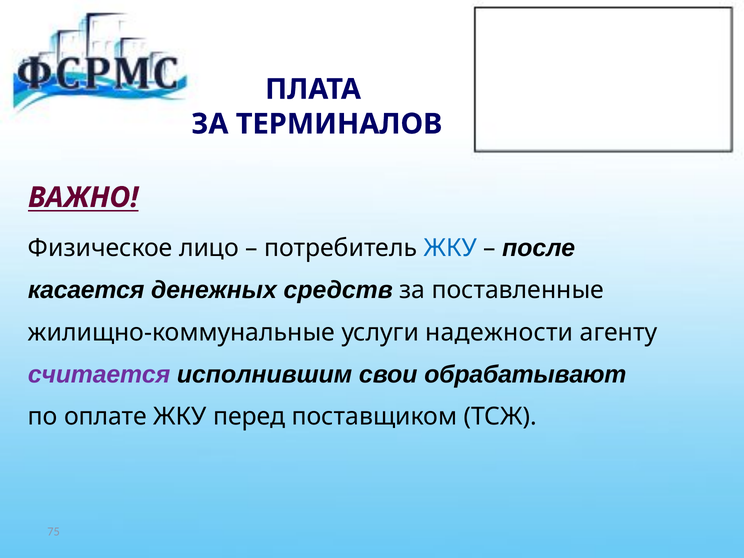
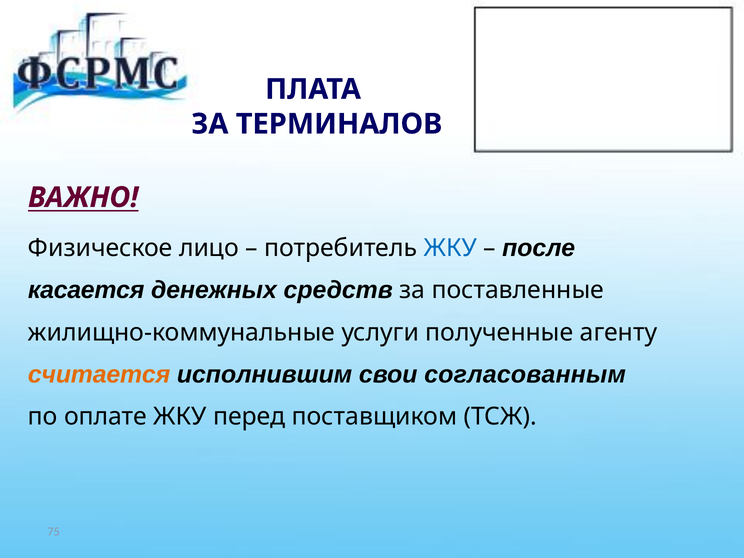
надежности: надежности -> полученные
считается colour: purple -> orange
обрабатывают: обрабатывают -> согласованным
